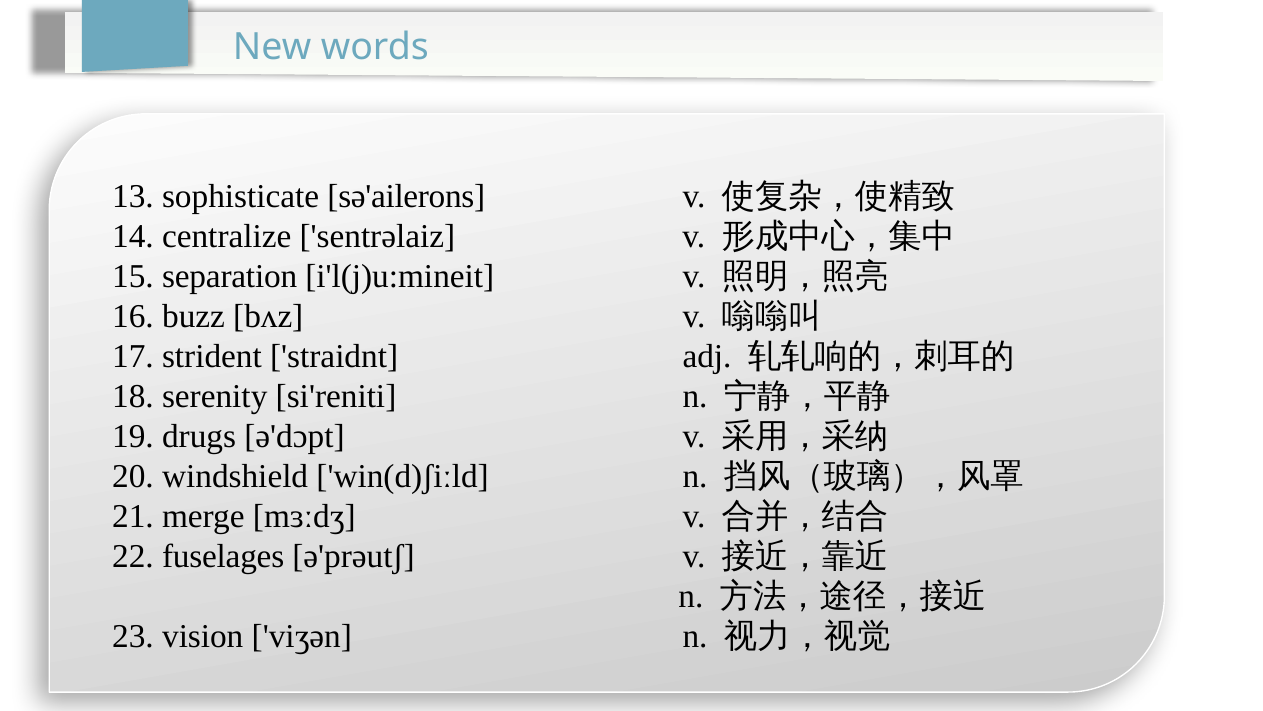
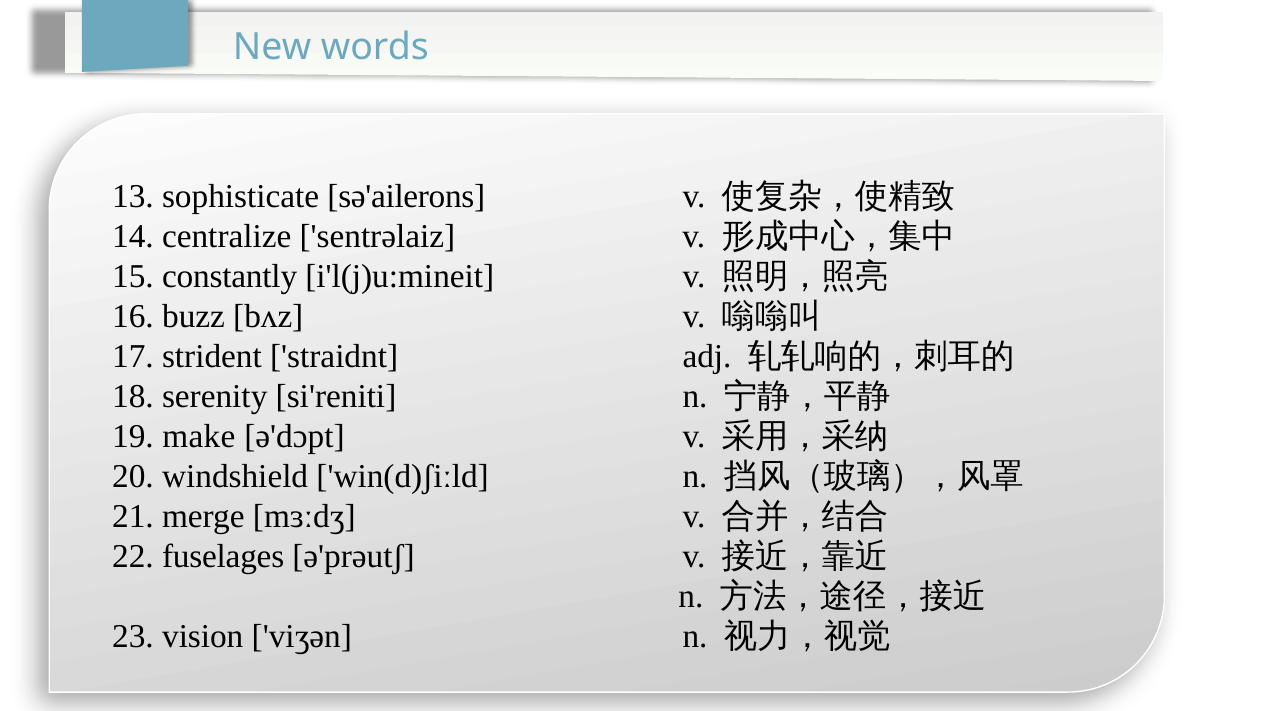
separation: separation -> constantly
drugs: drugs -> make
